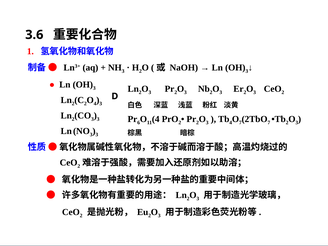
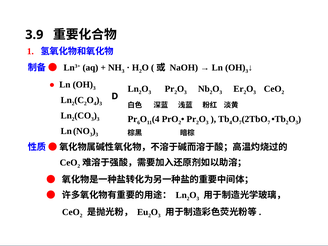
3.6: 3.6 -> 3.9
